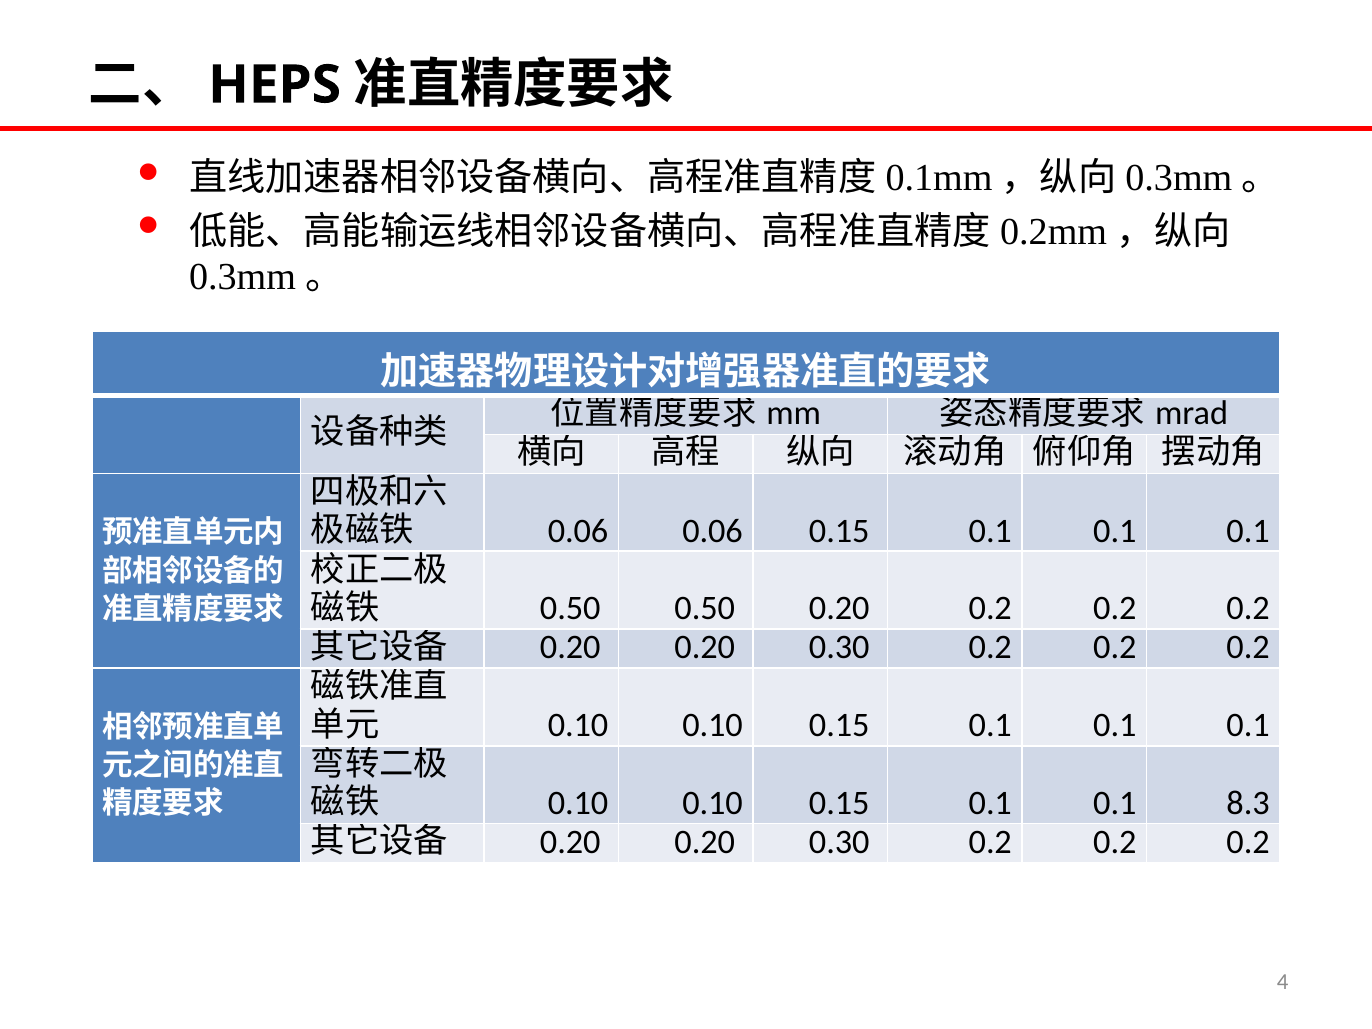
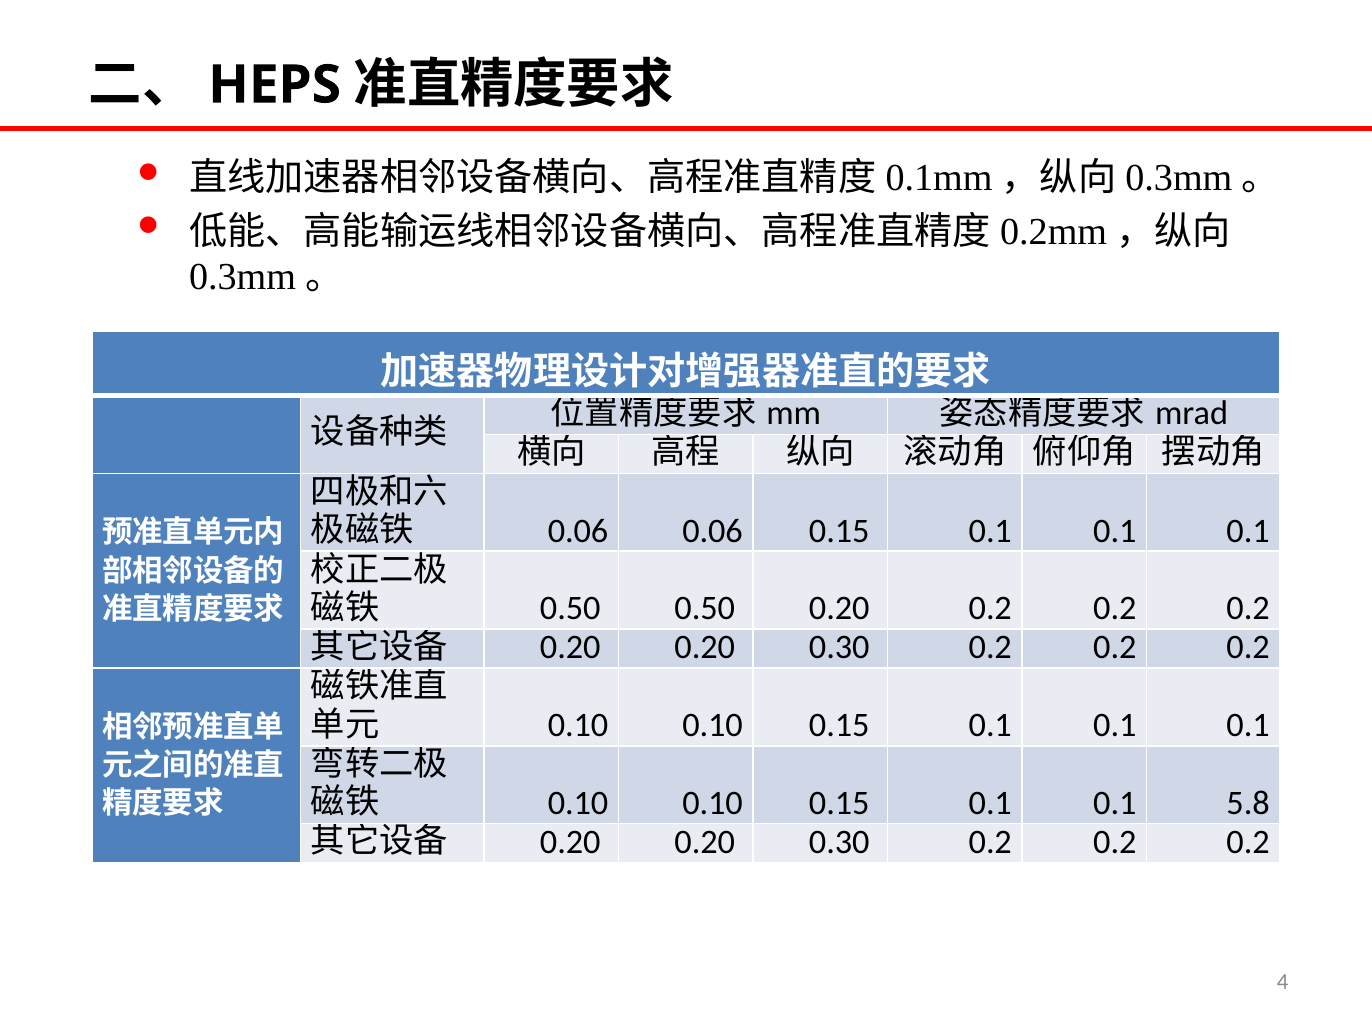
8.3: 8.3 -> 5.8
